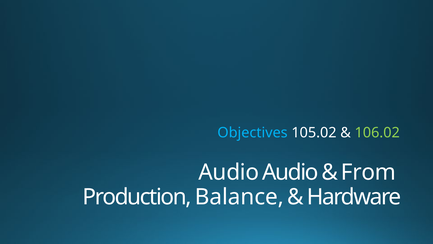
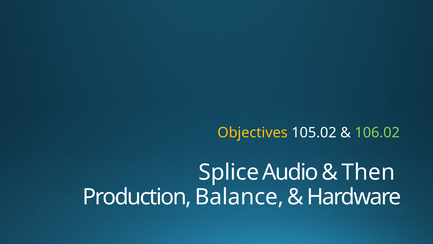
Objectives colour: light blue -> yellow
Audio at (229, 172): Audio -> Splice
From: From -> Then
